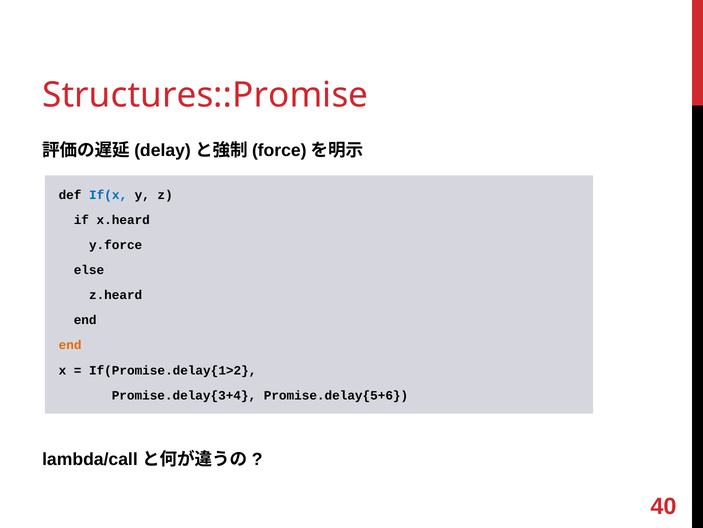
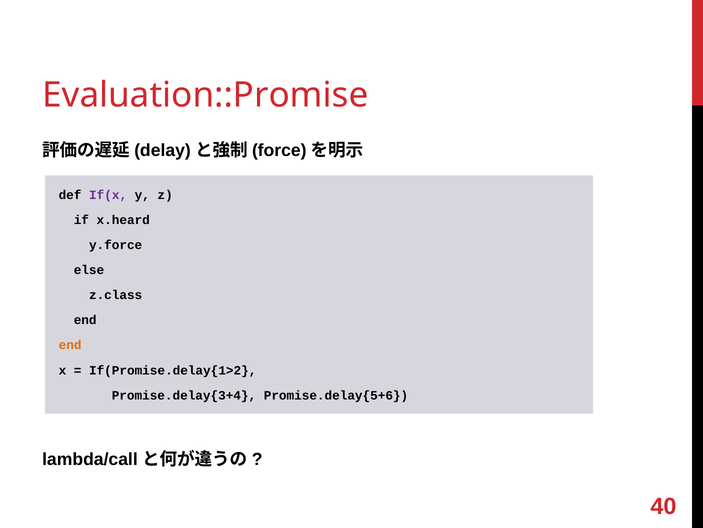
Structures::Promise: Structures::Promise -> Evaluation::Promise
If(x colour: blue -> purple
z.heard: z.heard -> z.class
